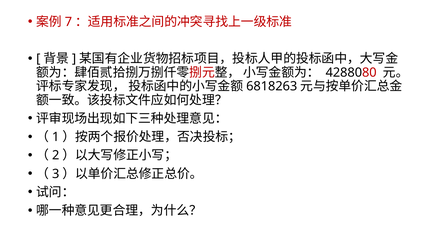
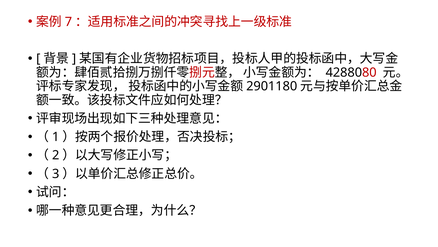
6818263: 6818263 -> 2901180
